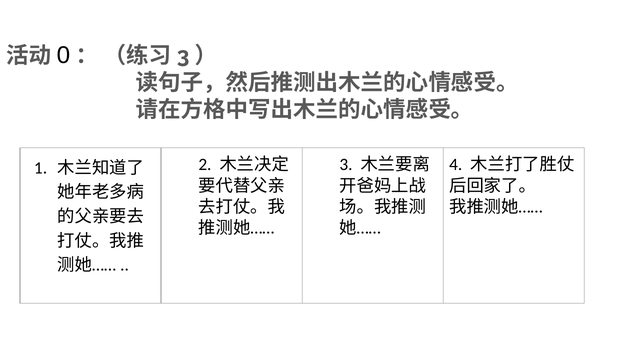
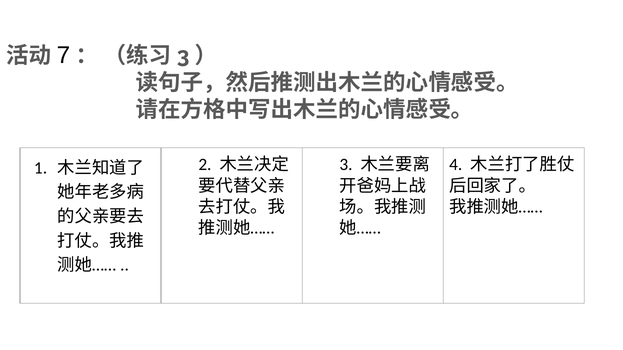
0: 0 -> 7
